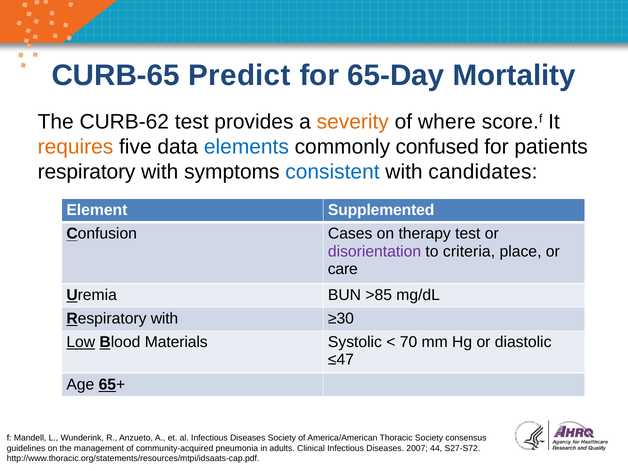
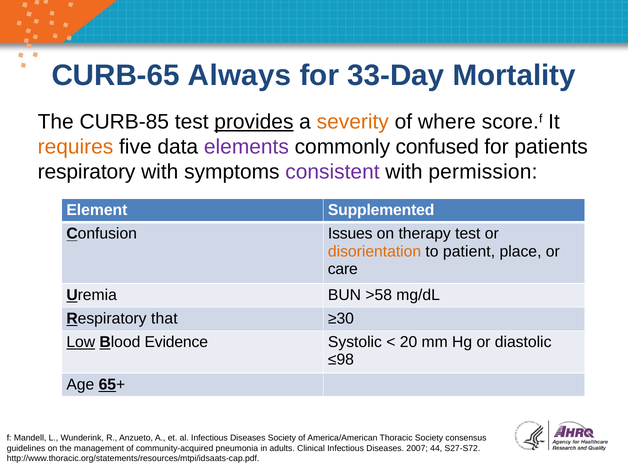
Predict: Predict -> Always
65-Day: 65-Day -> 33-Day
CURB-62: CURB-62 -> CURB-85
provides underline: none -> present
elements colour: blue -> purple
consistent colour: blue -> purple
candidates: candidates -> permission
Cases: Cases -> Issues
disorientation colour: purple -> orange
criteria: criteria -> patient
>85: >85 -> >58
with at (164, 319): with -> that
Materials: Materials -> Evidence
70: 70 -> 20
≤47: ≤47 -> ≤98
